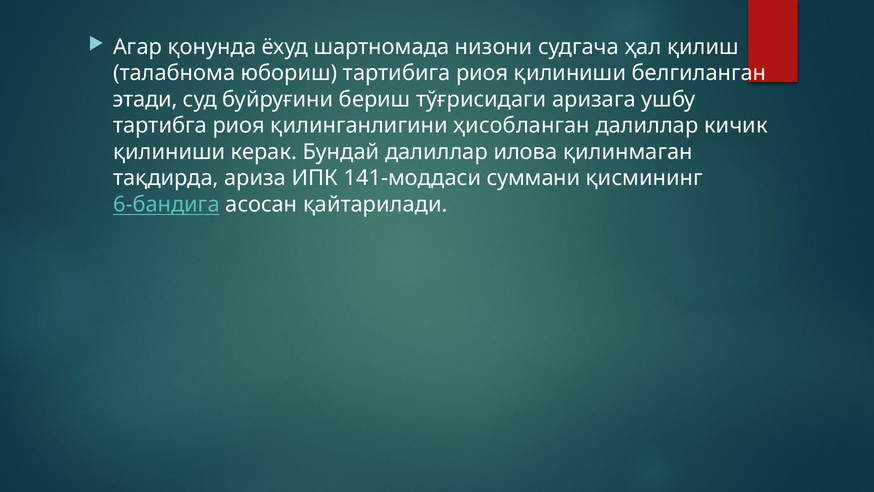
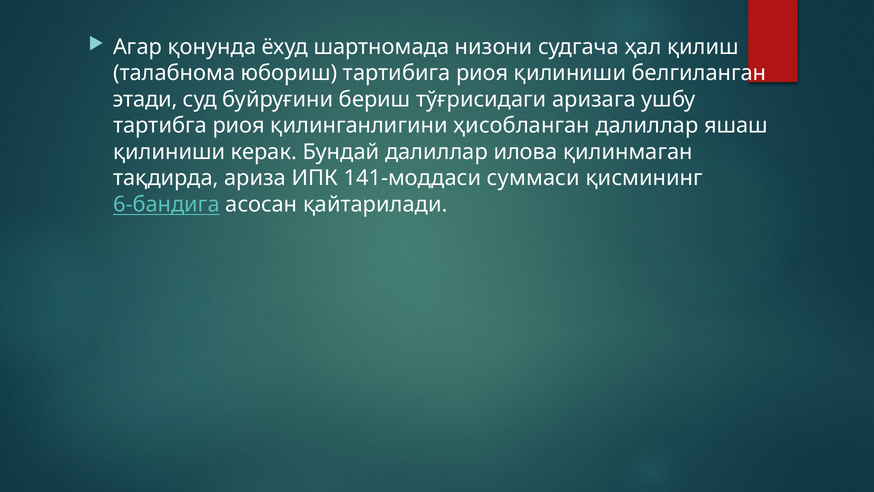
кичик: кичик -> яшаш
суммани: суммани -> суммаси
